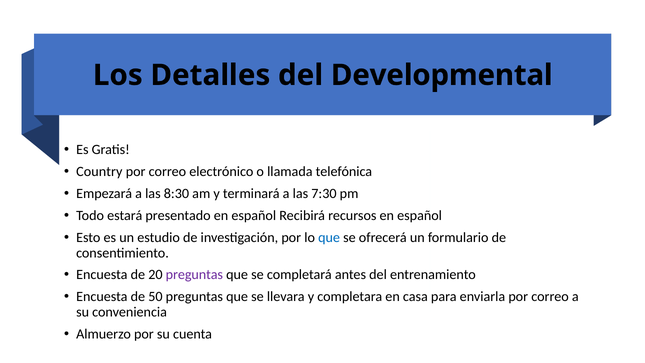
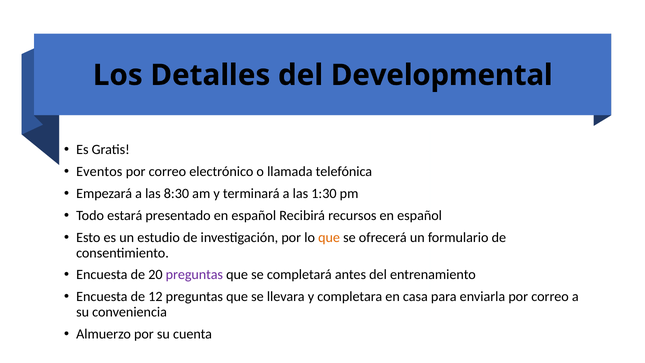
Country: Country -> Eventos
7:30: 7:30 -> 1:30
que at (329, 237) colour: blue -> orange
50: 50 -> 12
